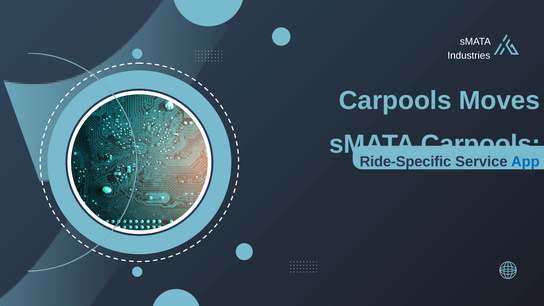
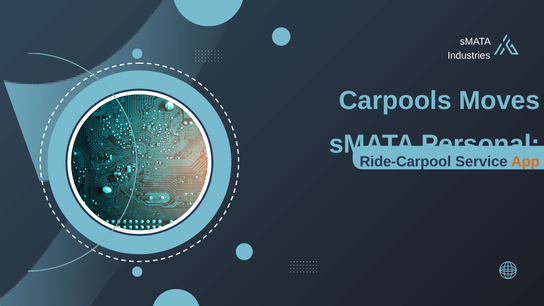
sMATA Carpools: Carpools -> Personal
Ride-Specific: Ride-Specific -> Ride-Carpool
App colour: blue -> orange
